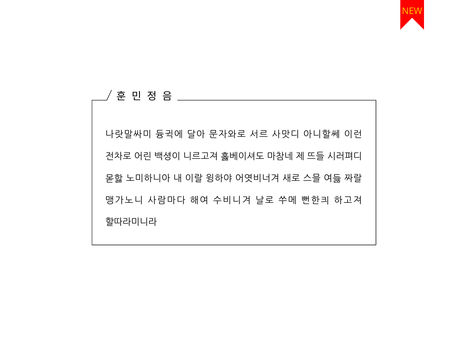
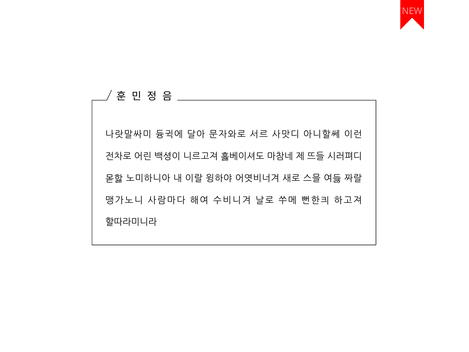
NEW colour: yellow -> pink
